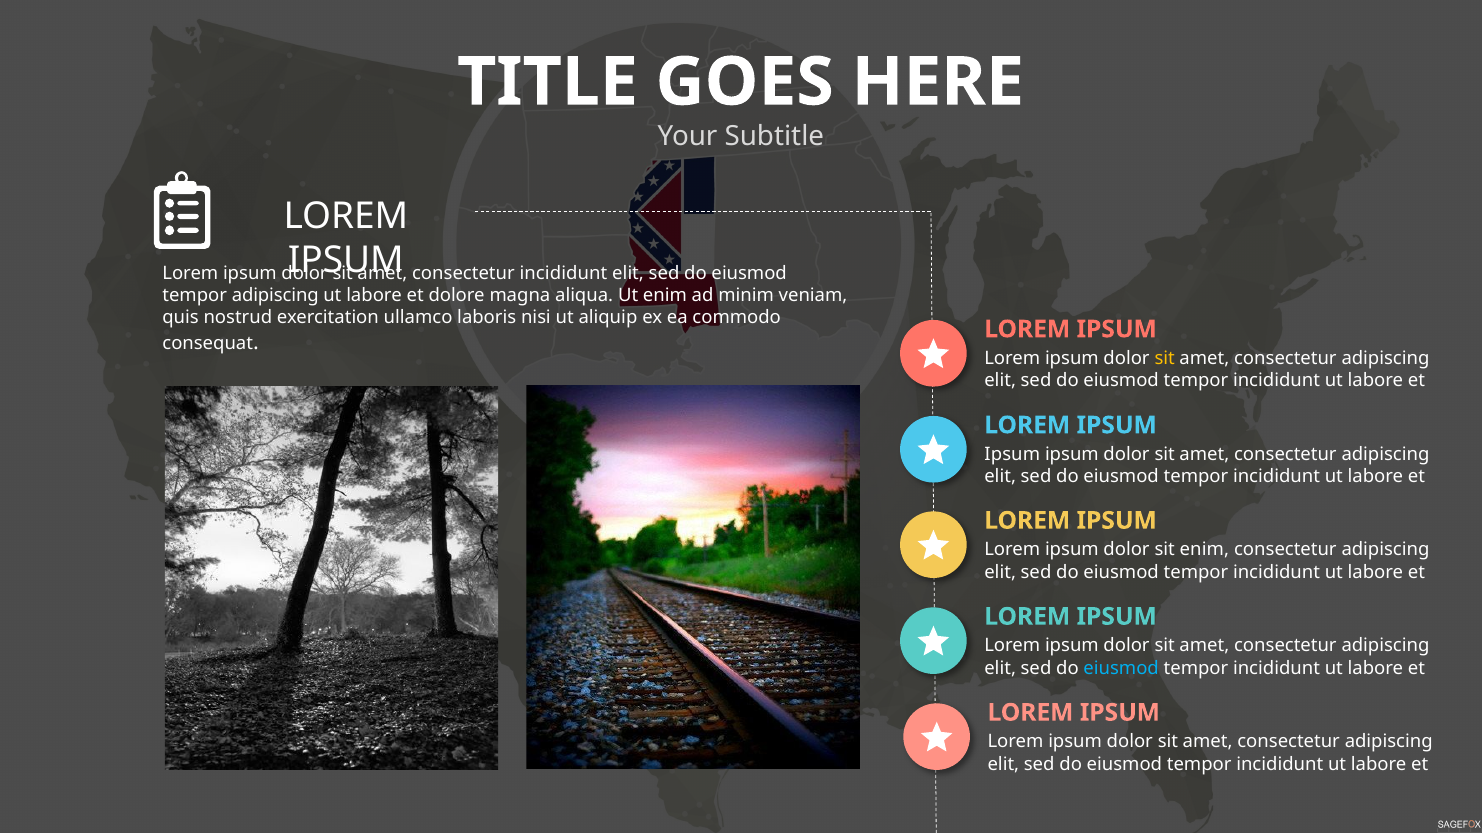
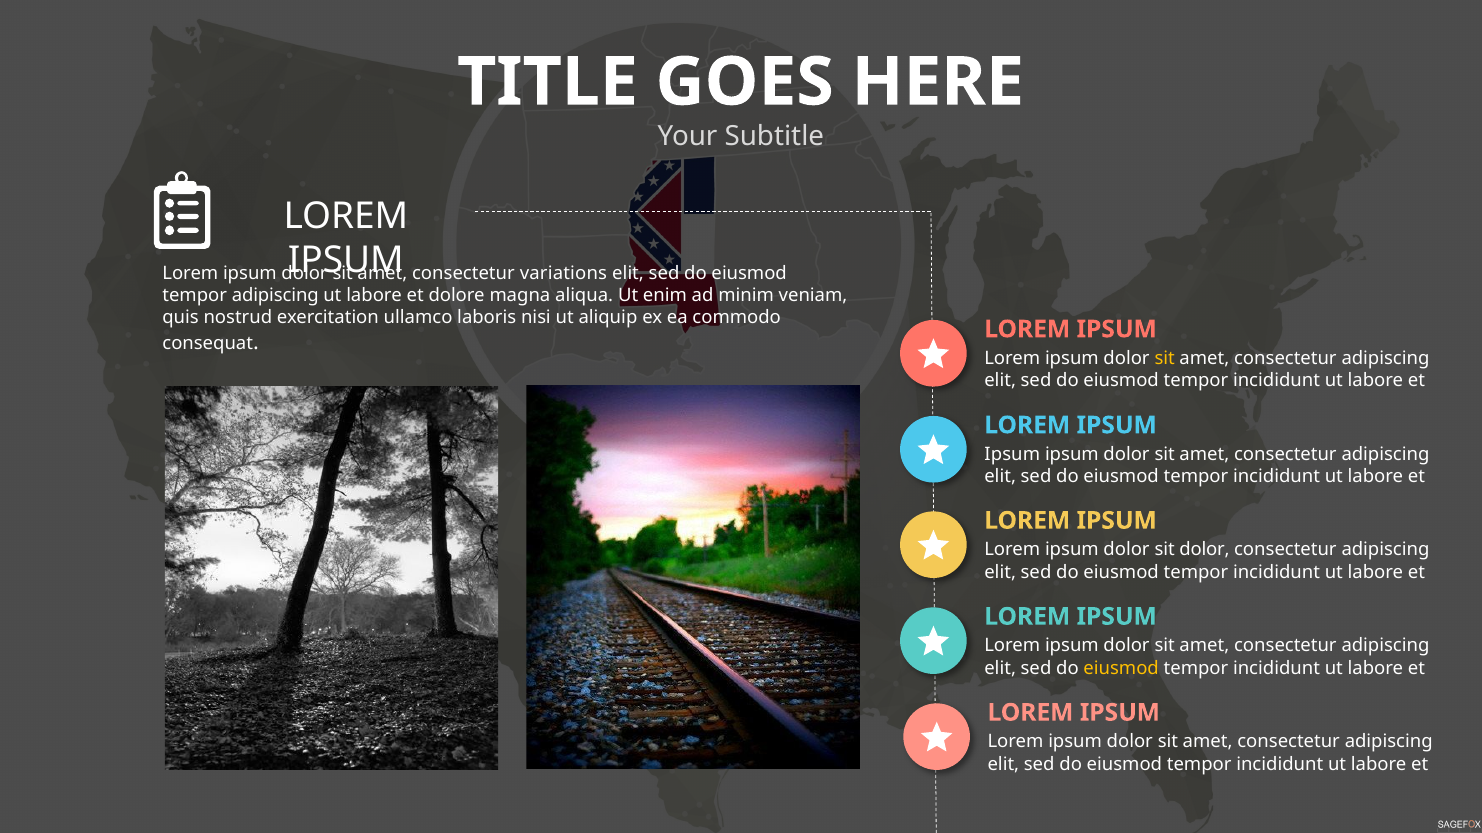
consectetur incididunt: incididunt -> variations
sit enim: enim -> dolor
eiusmod at (1121, 668) colour: light blue -> yellow
